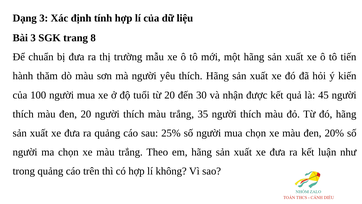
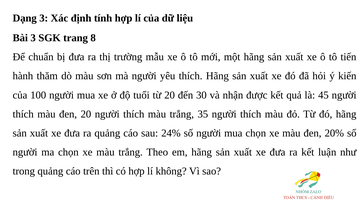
25%: 25% -> 24%
